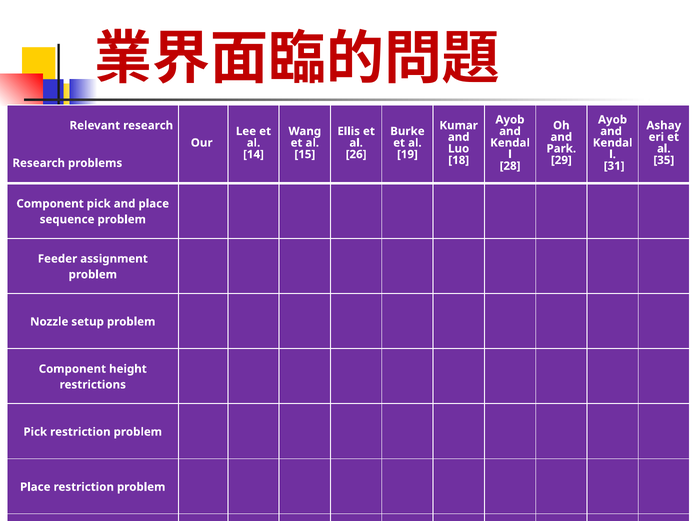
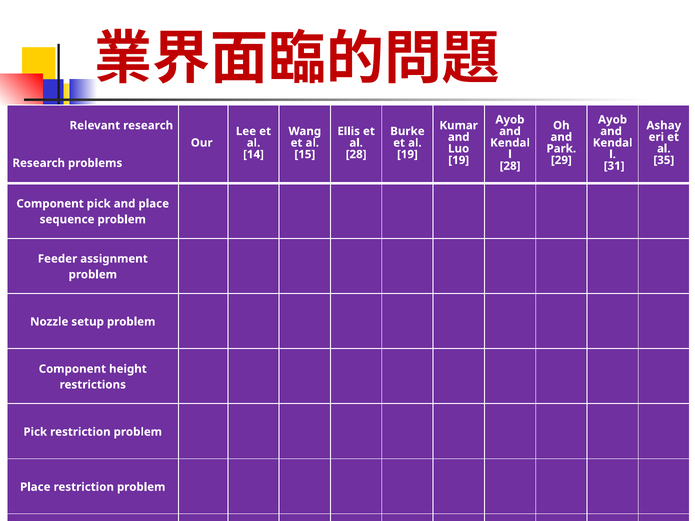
26 at (356, 154): 26 -> 28
18 at (459, 160): 18 -> 19
